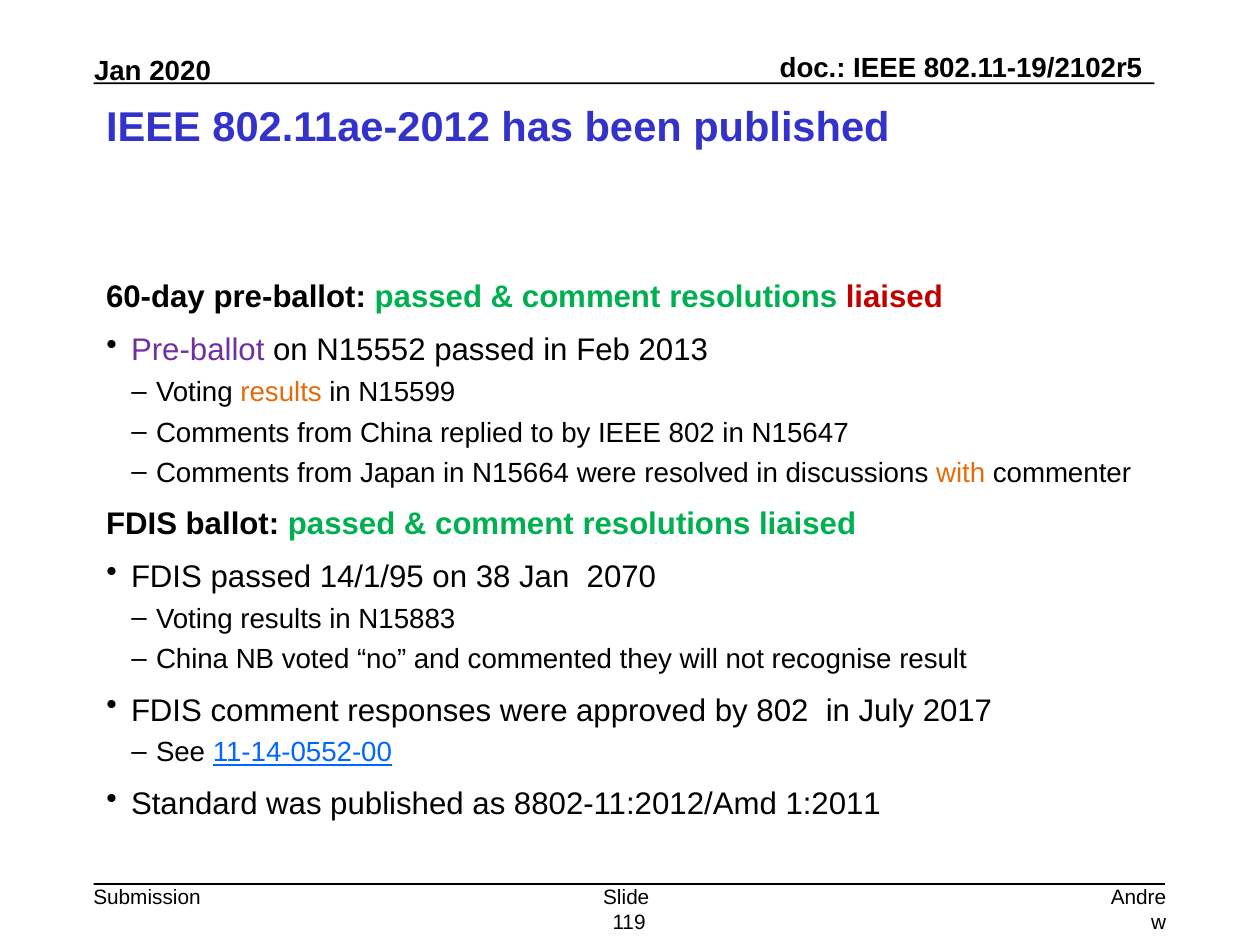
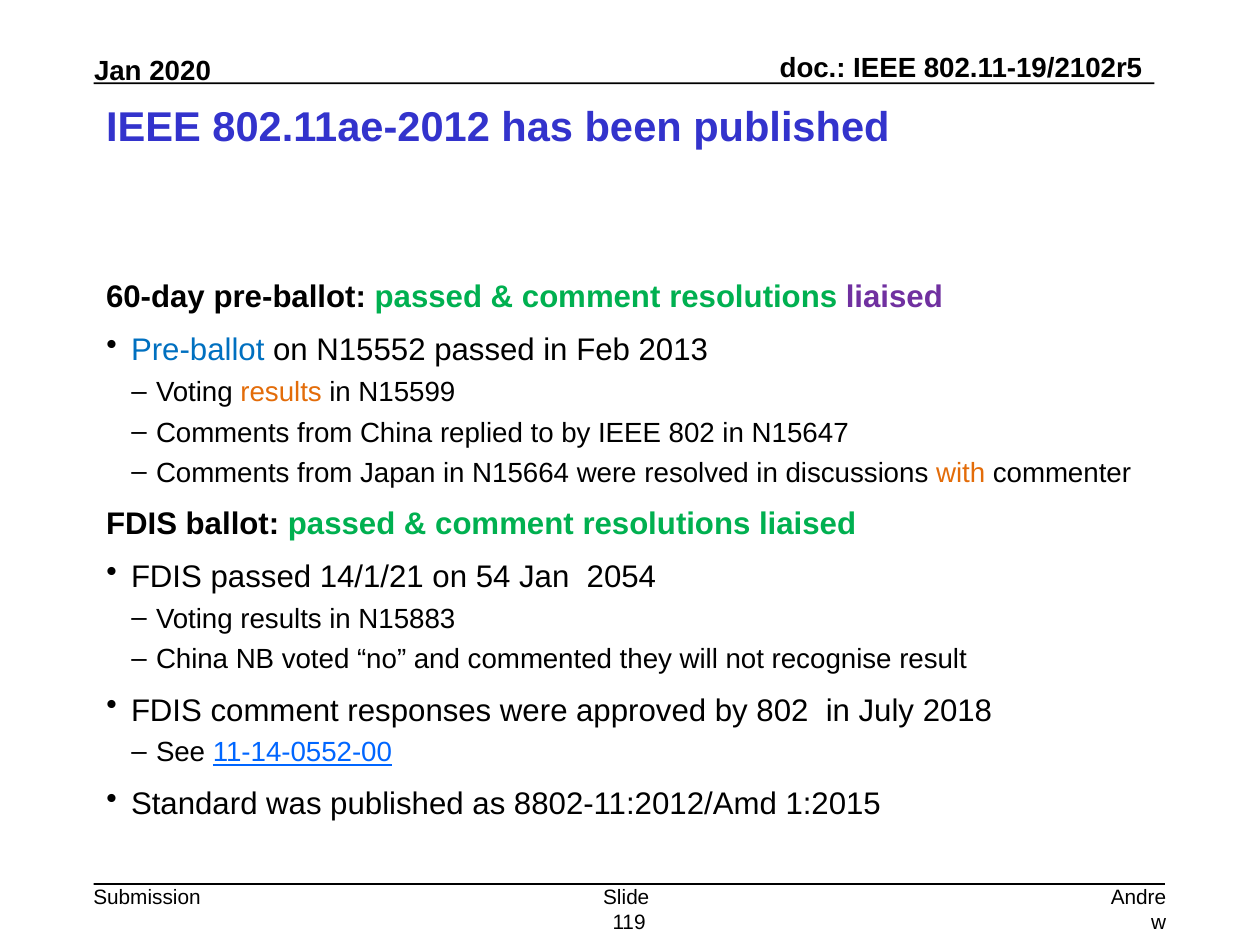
liaised at (894, 298) colour: red -> purple
Pre-ballot at (198, 351) colour: purple -> blue
14/1/95: 14/1/95 -> 14/1/21
38: 38 -> 54
2070: 2070 -> 2054
2017: 2017 -> 2018
1:2011: 1:2011 -> 1:2015
